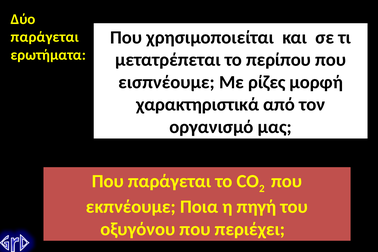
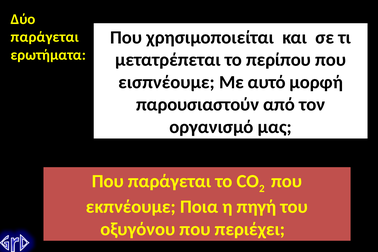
ρίζες: ρίζες -> αυτό
χαρακτηριστικά: χαρακτηριστικά -> παρουσιαστούν
